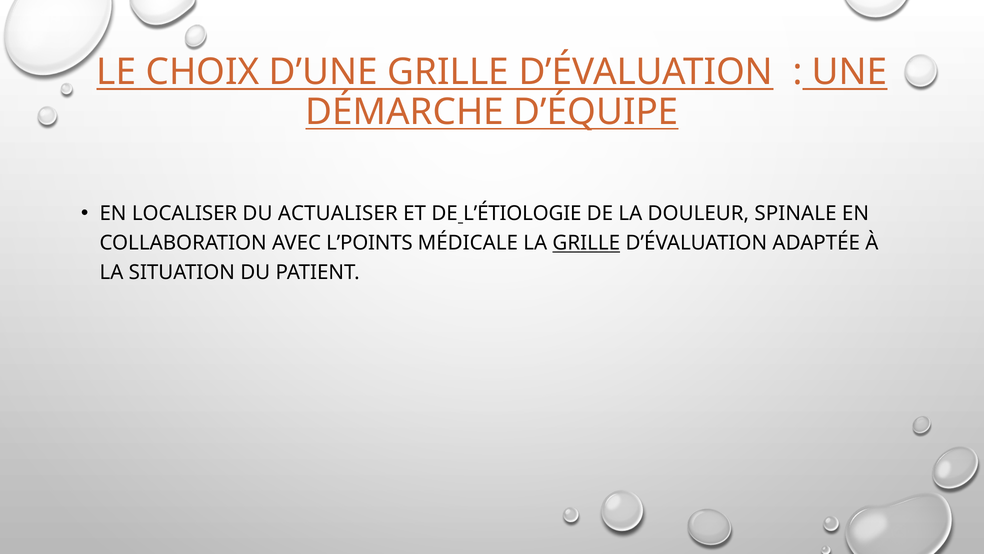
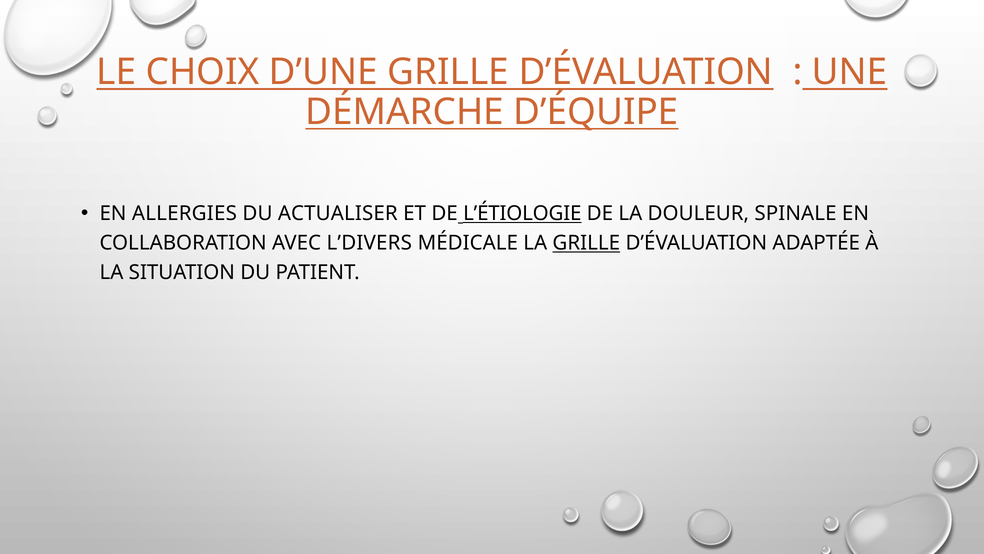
LOCALISER: LOCALISER -> ALLERGIES
L’ÉTIOLOGIE underline: none -> present
L’POINTS: L’POINTS -> L’DIVERS
